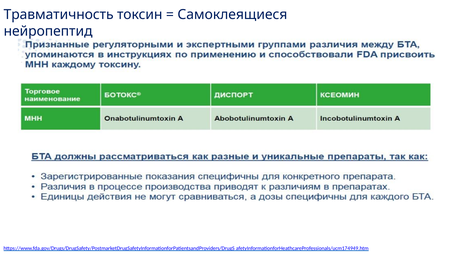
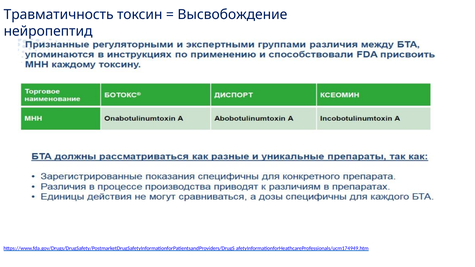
Самоклеящиеся: Самоклеящиеся -> Высвобождение
